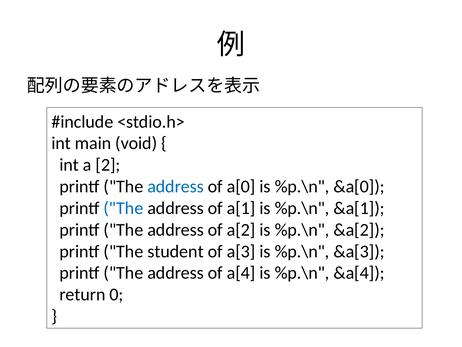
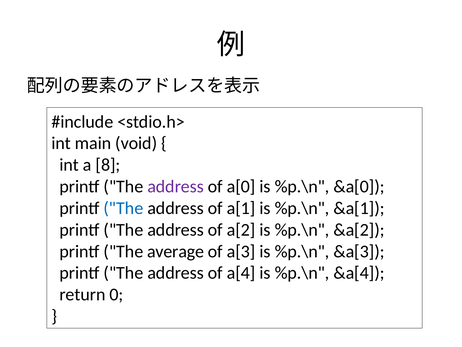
2: 2 -> 8
address at (176, 186) colour: blue -> purple
student: student -> average
